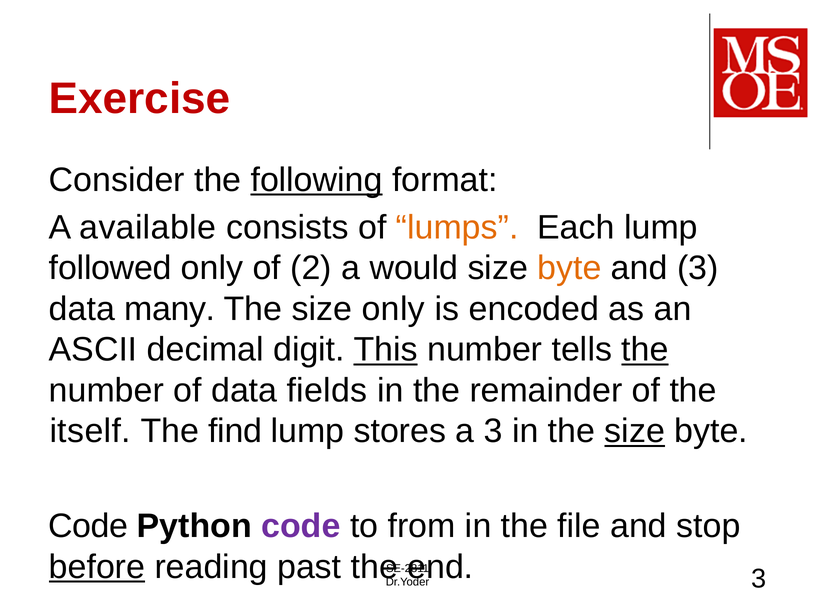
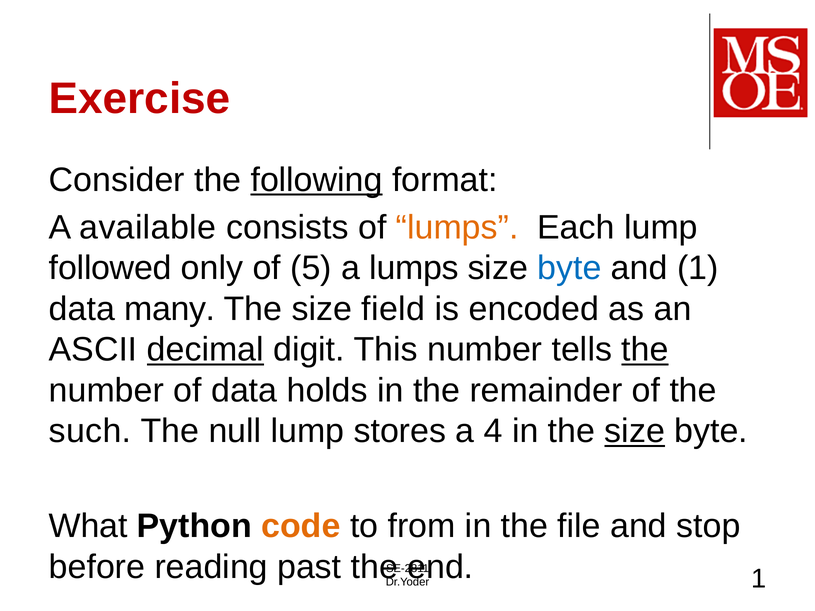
2: 2 -> 5
a would: would -> lumps
byte at (569, 268) colour: orange -> blue
and 3: 3 -> 1
size only: only -> field
decimal underline: none -> present
This underline: present -> none
fields: fields -> holds
itself: itself -> such
find: find -> null
a 3: 3 -> 4
Code at (88, 526): Code -> What
code at (301, 526) colour: purple -> orange
before underline: present -> none
3 at (759, 579): 3 -> 1
